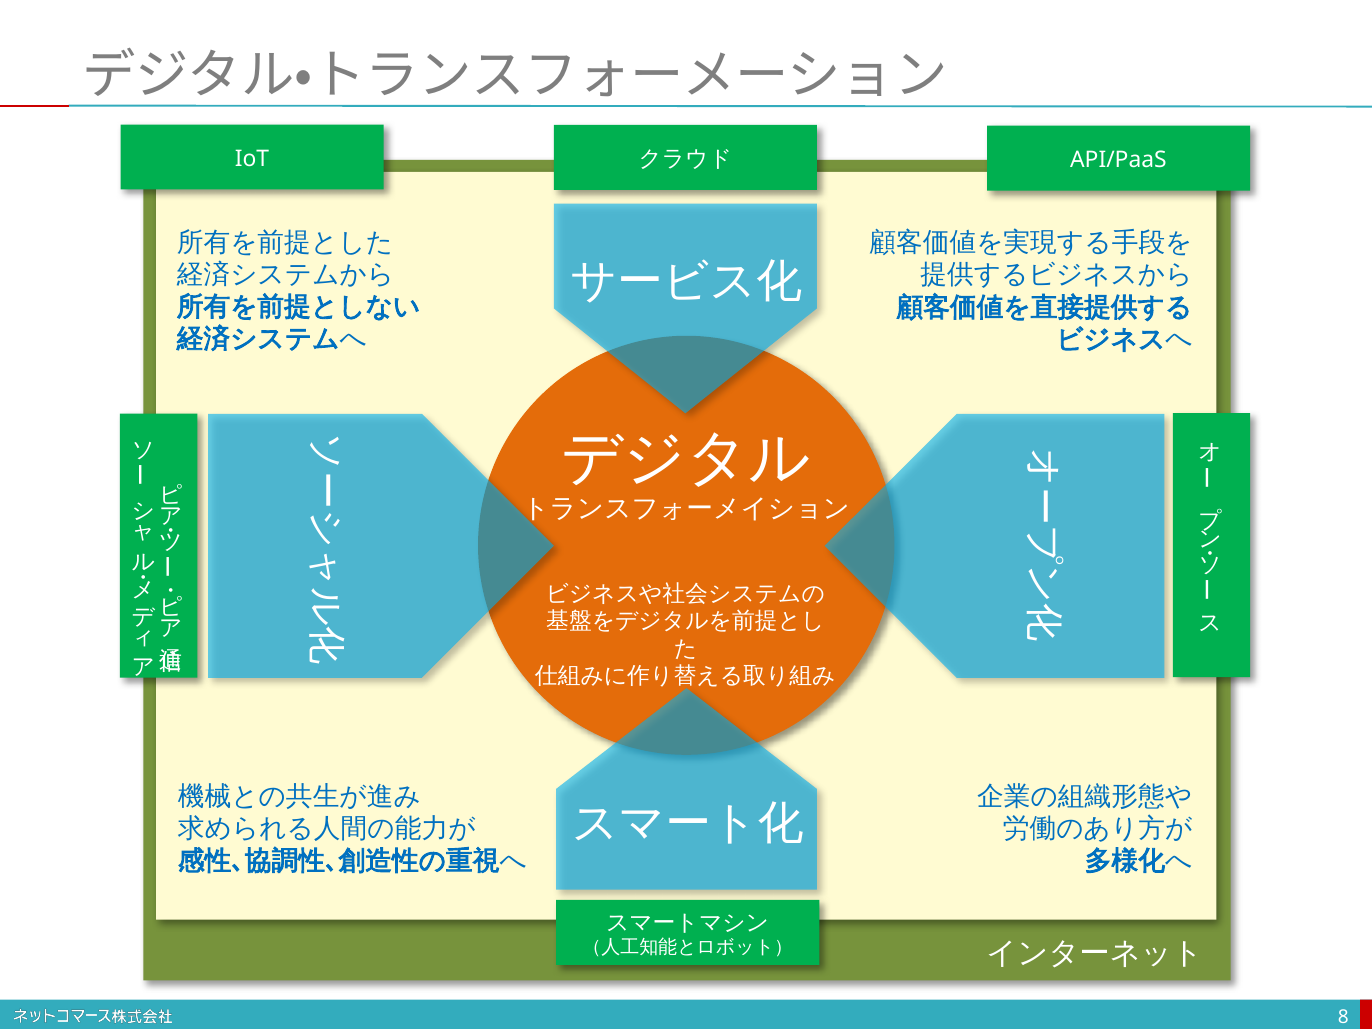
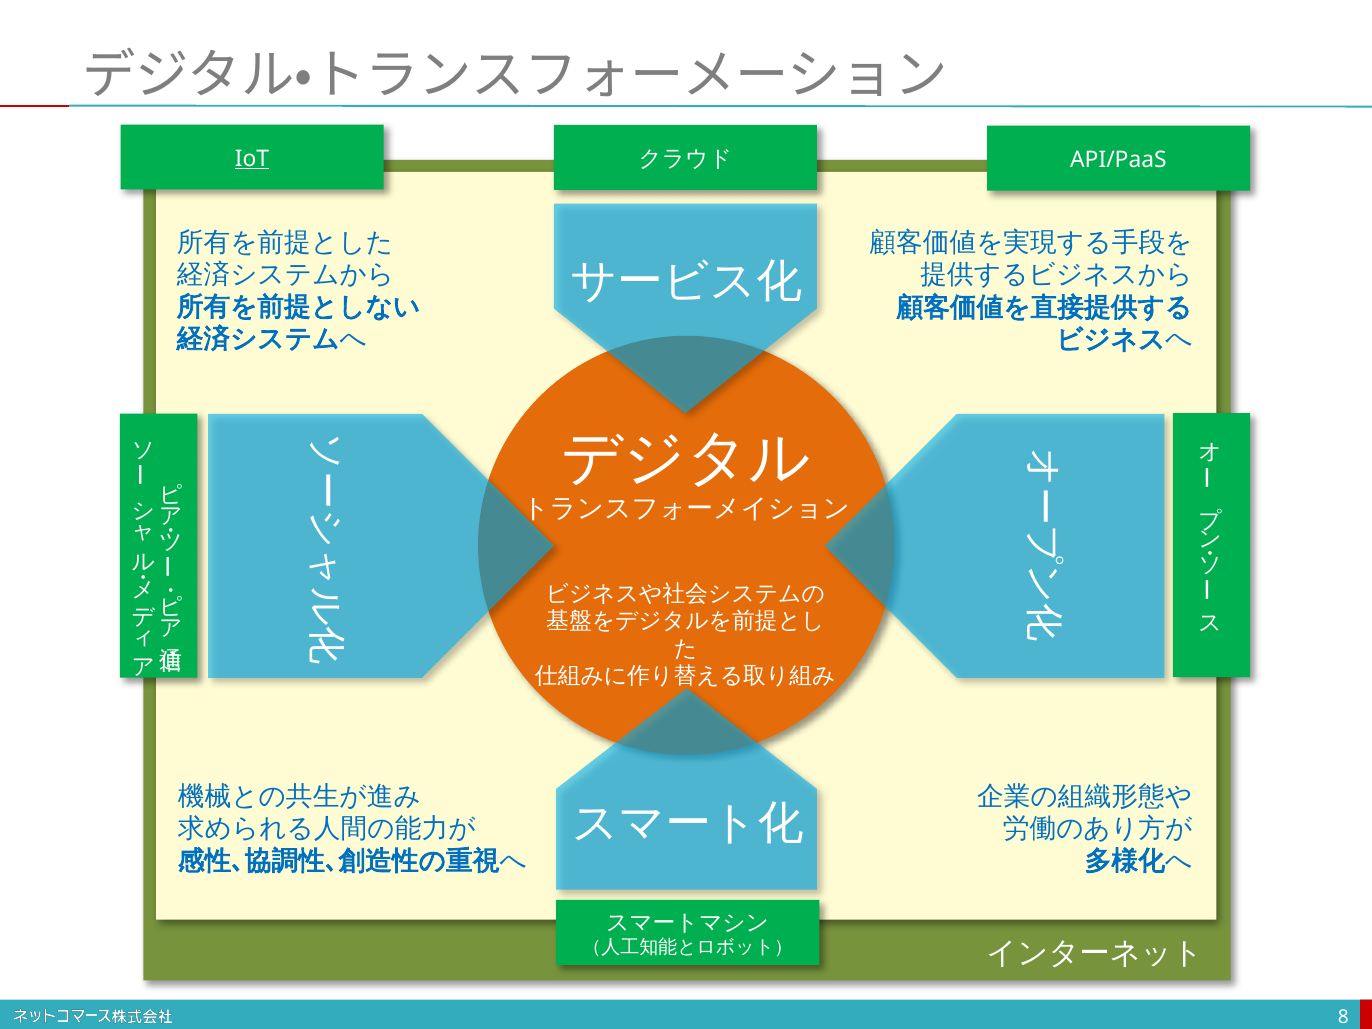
IoT underline: none -> present
